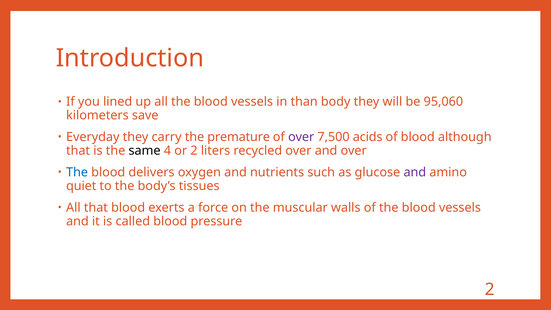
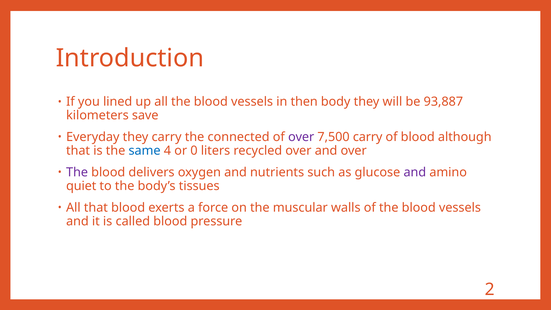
than: than -> then
95,060: 95,060 -> 93,887
premature: premature -> connected
7,500 acids: acids -> carry
same colour: black -> blue
or 2: 2 -> 0
The at (77, 172) colour: blue -> purple
